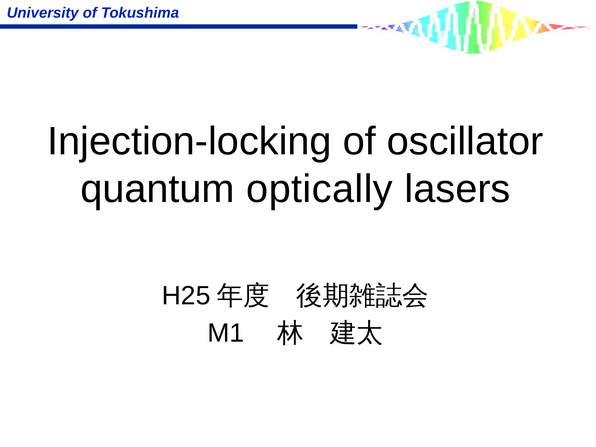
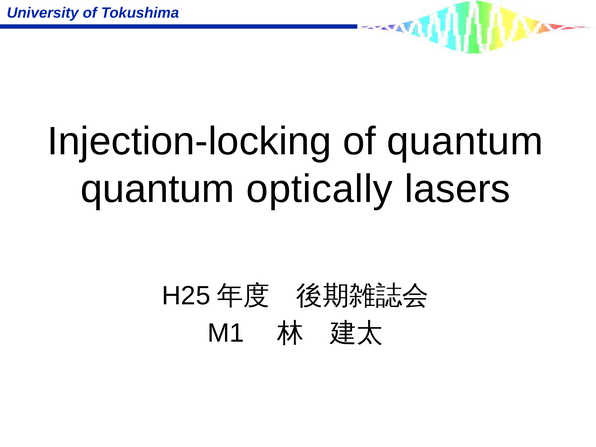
of oscillator: oscillator -> quantum
